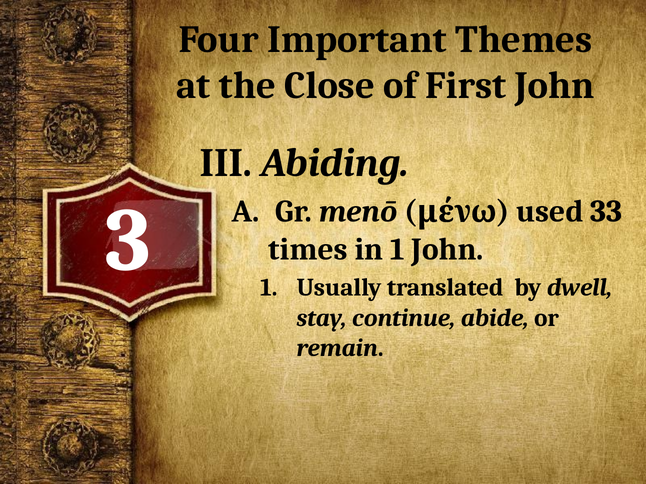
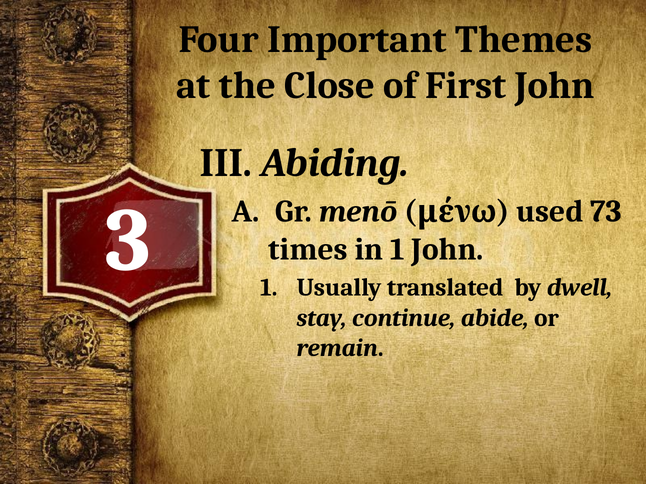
33: 33 -> 73
